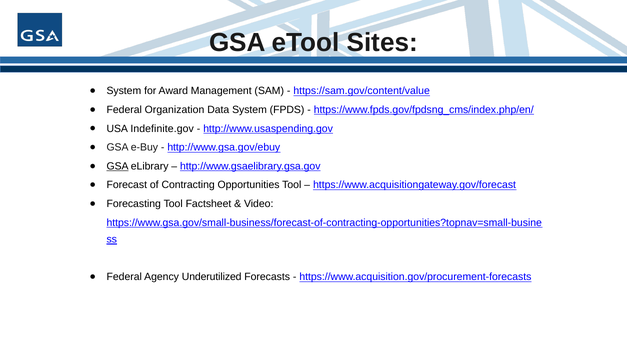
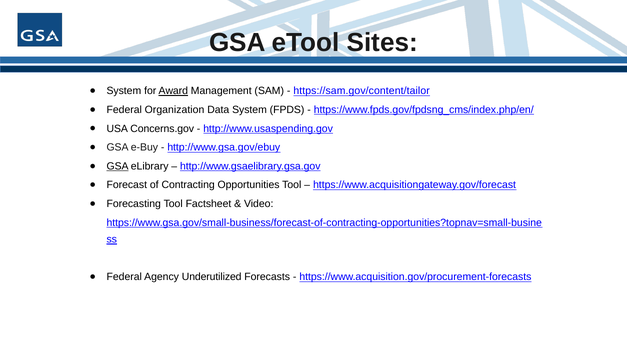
Award underline: none -> present
https://sam.gov/content/value: https://sam.gov/content/value -> https://sam.gov/content/tailor
Indefinite.gov: Indefinite.gov -> Concerns.gov
